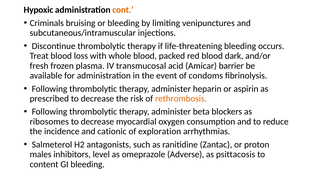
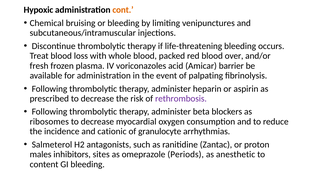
Criminals: Criminals -> Chemical
dark: dark -> over
transmucosal: transmucosal -> voriconazoles
condoms: condoms -> palpating
rethrombosis colour: orange -> purple
exploration: exploration -> granulocyte
level: level -> sites
Adverse: Adverse -> Periods
psittacosis: psittacosis -> anesthetic
